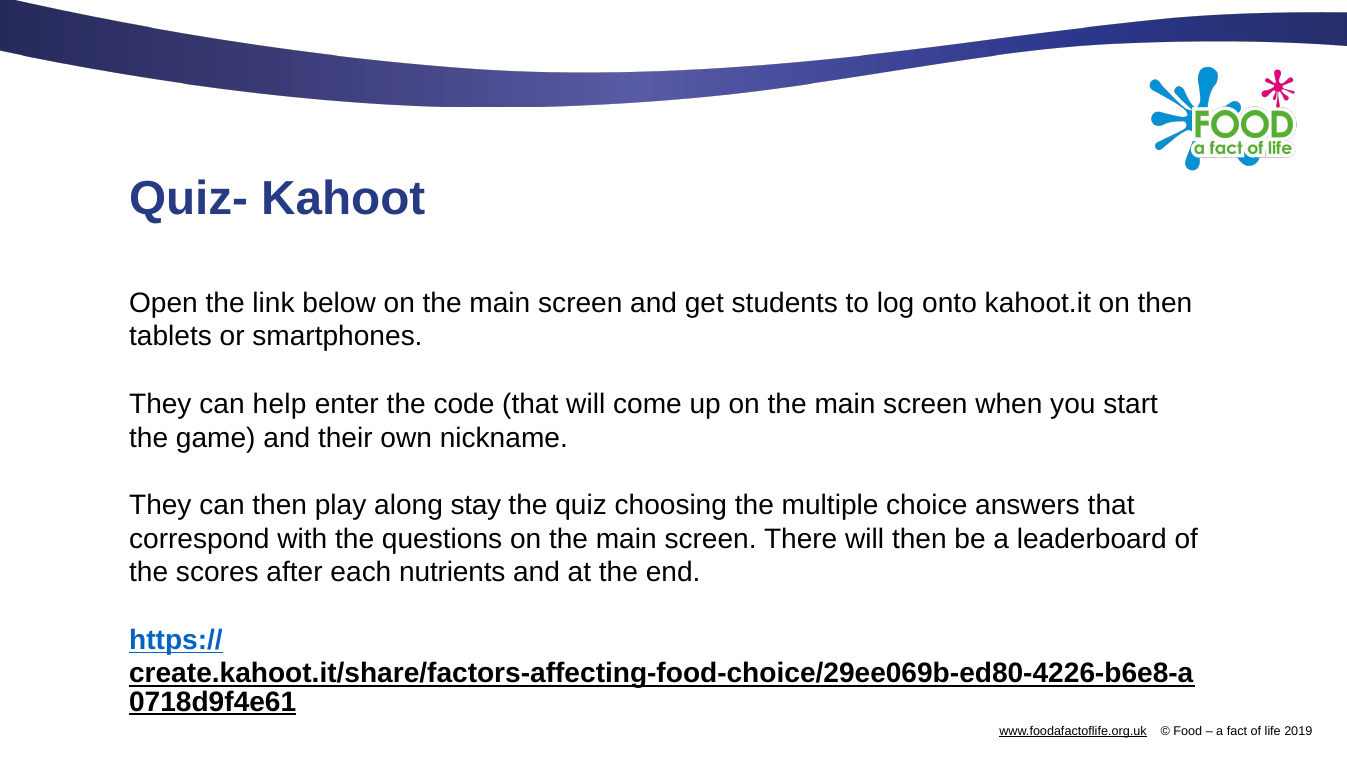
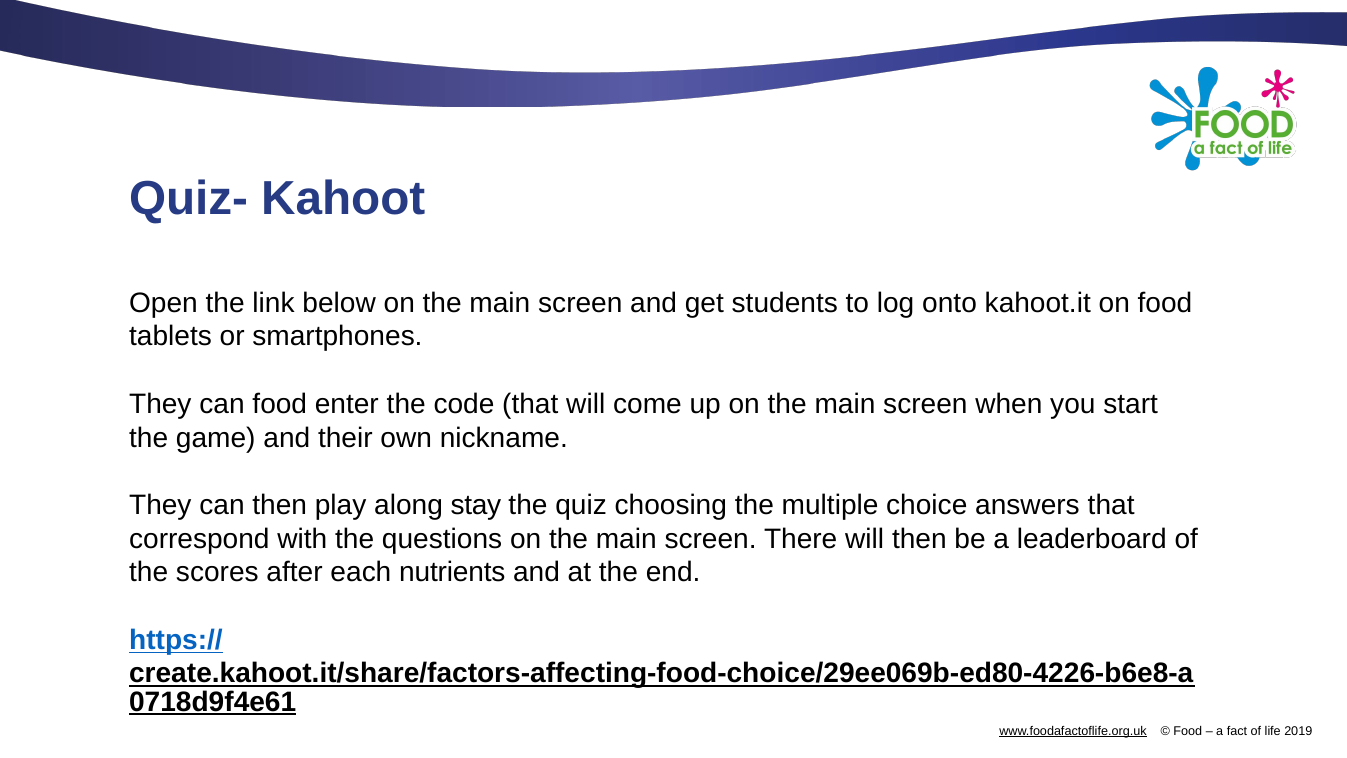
on then: then -> food
can help: help -> food
